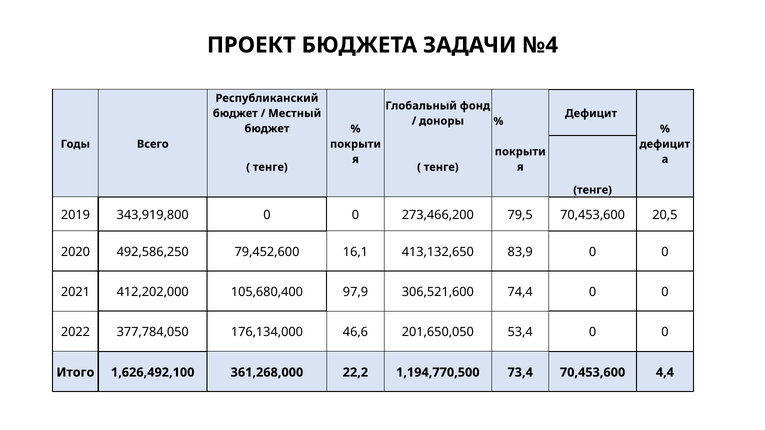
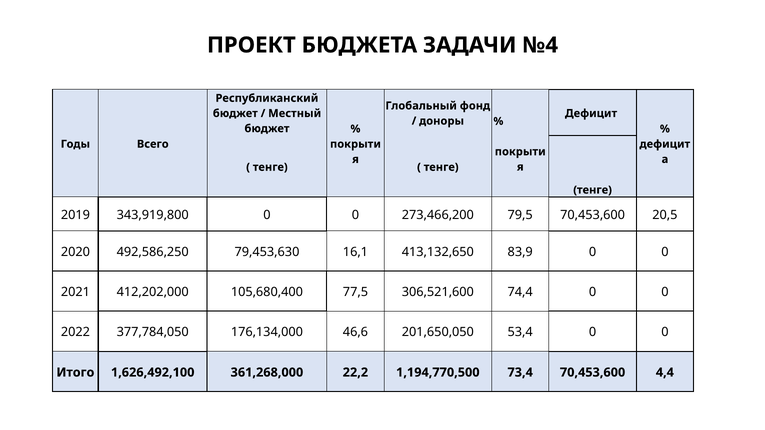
79,452,600: 79,452,600 -> 79,453,630
97,9: 97,9 -> 77,5
